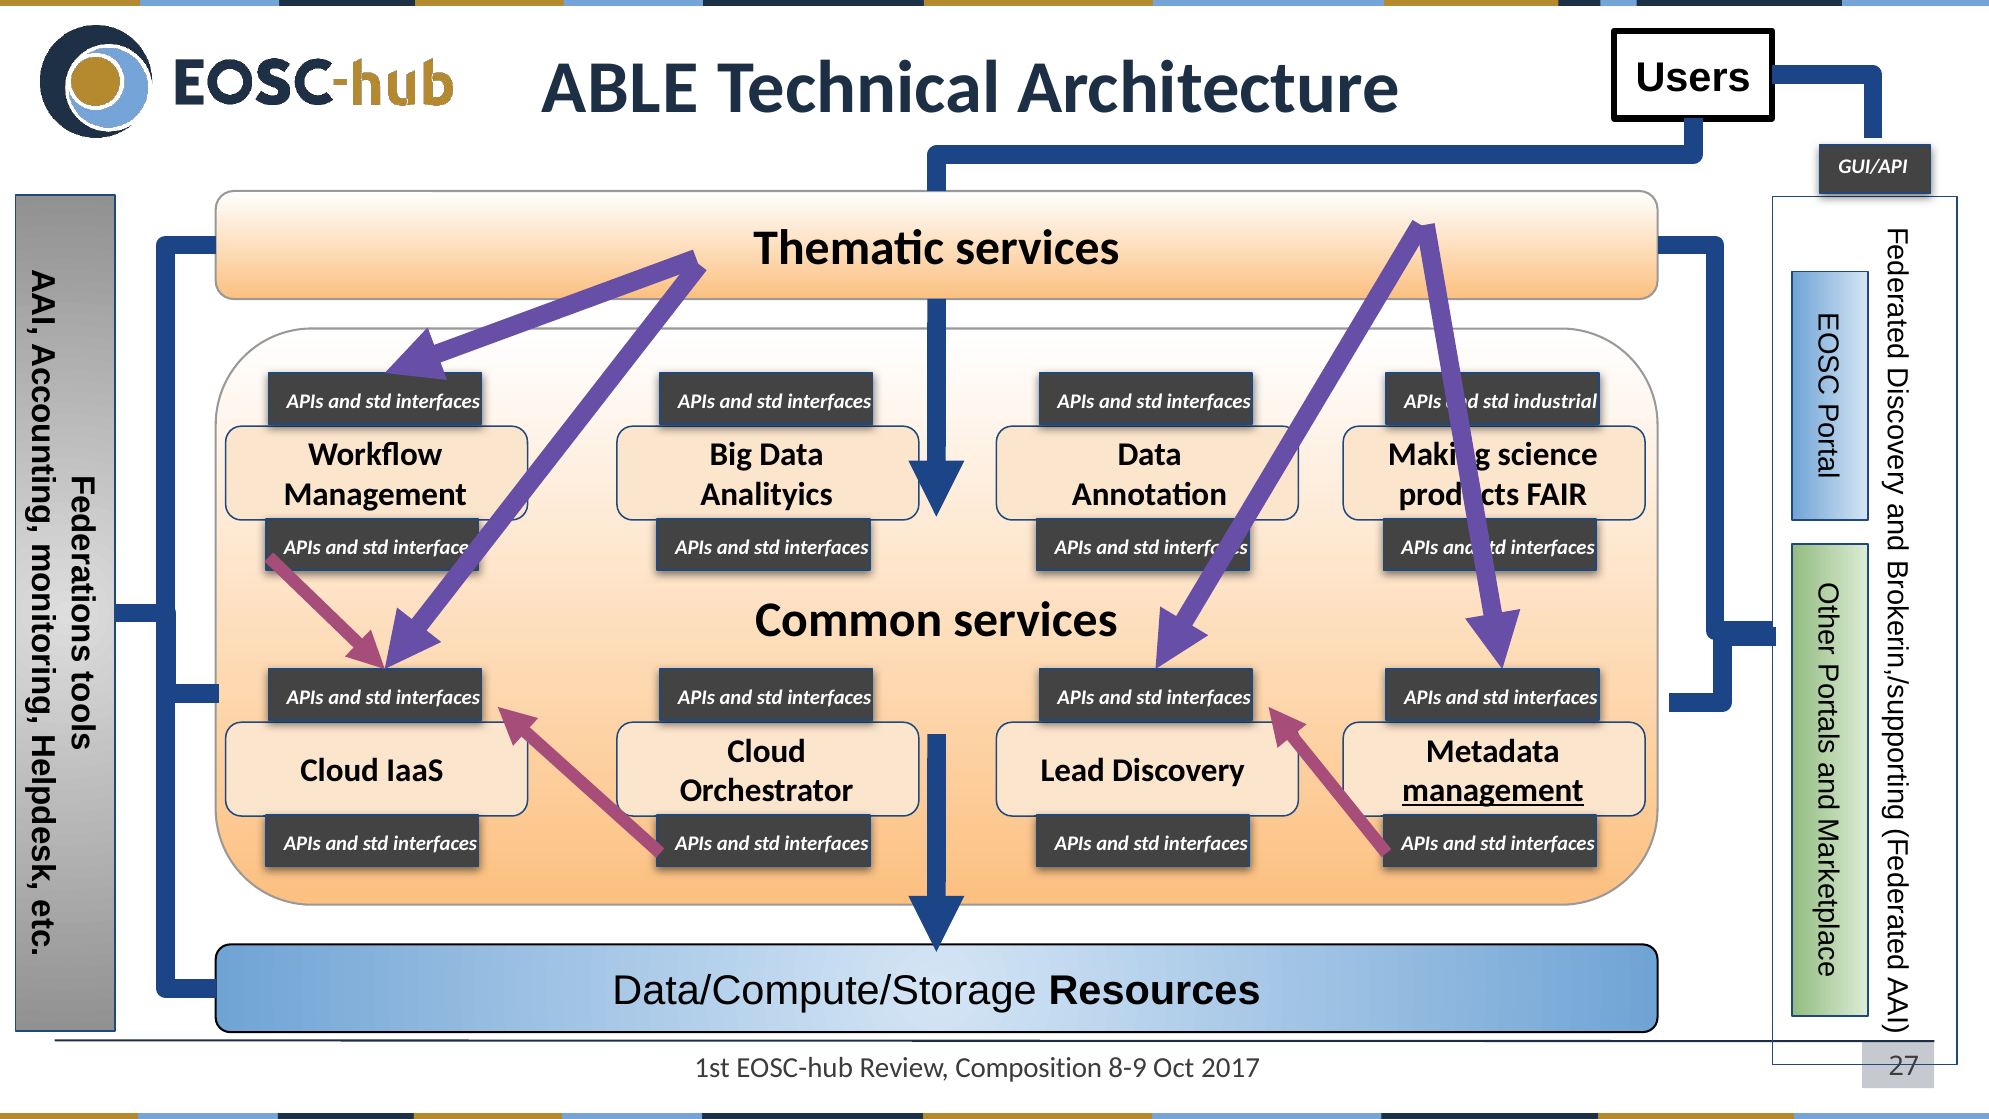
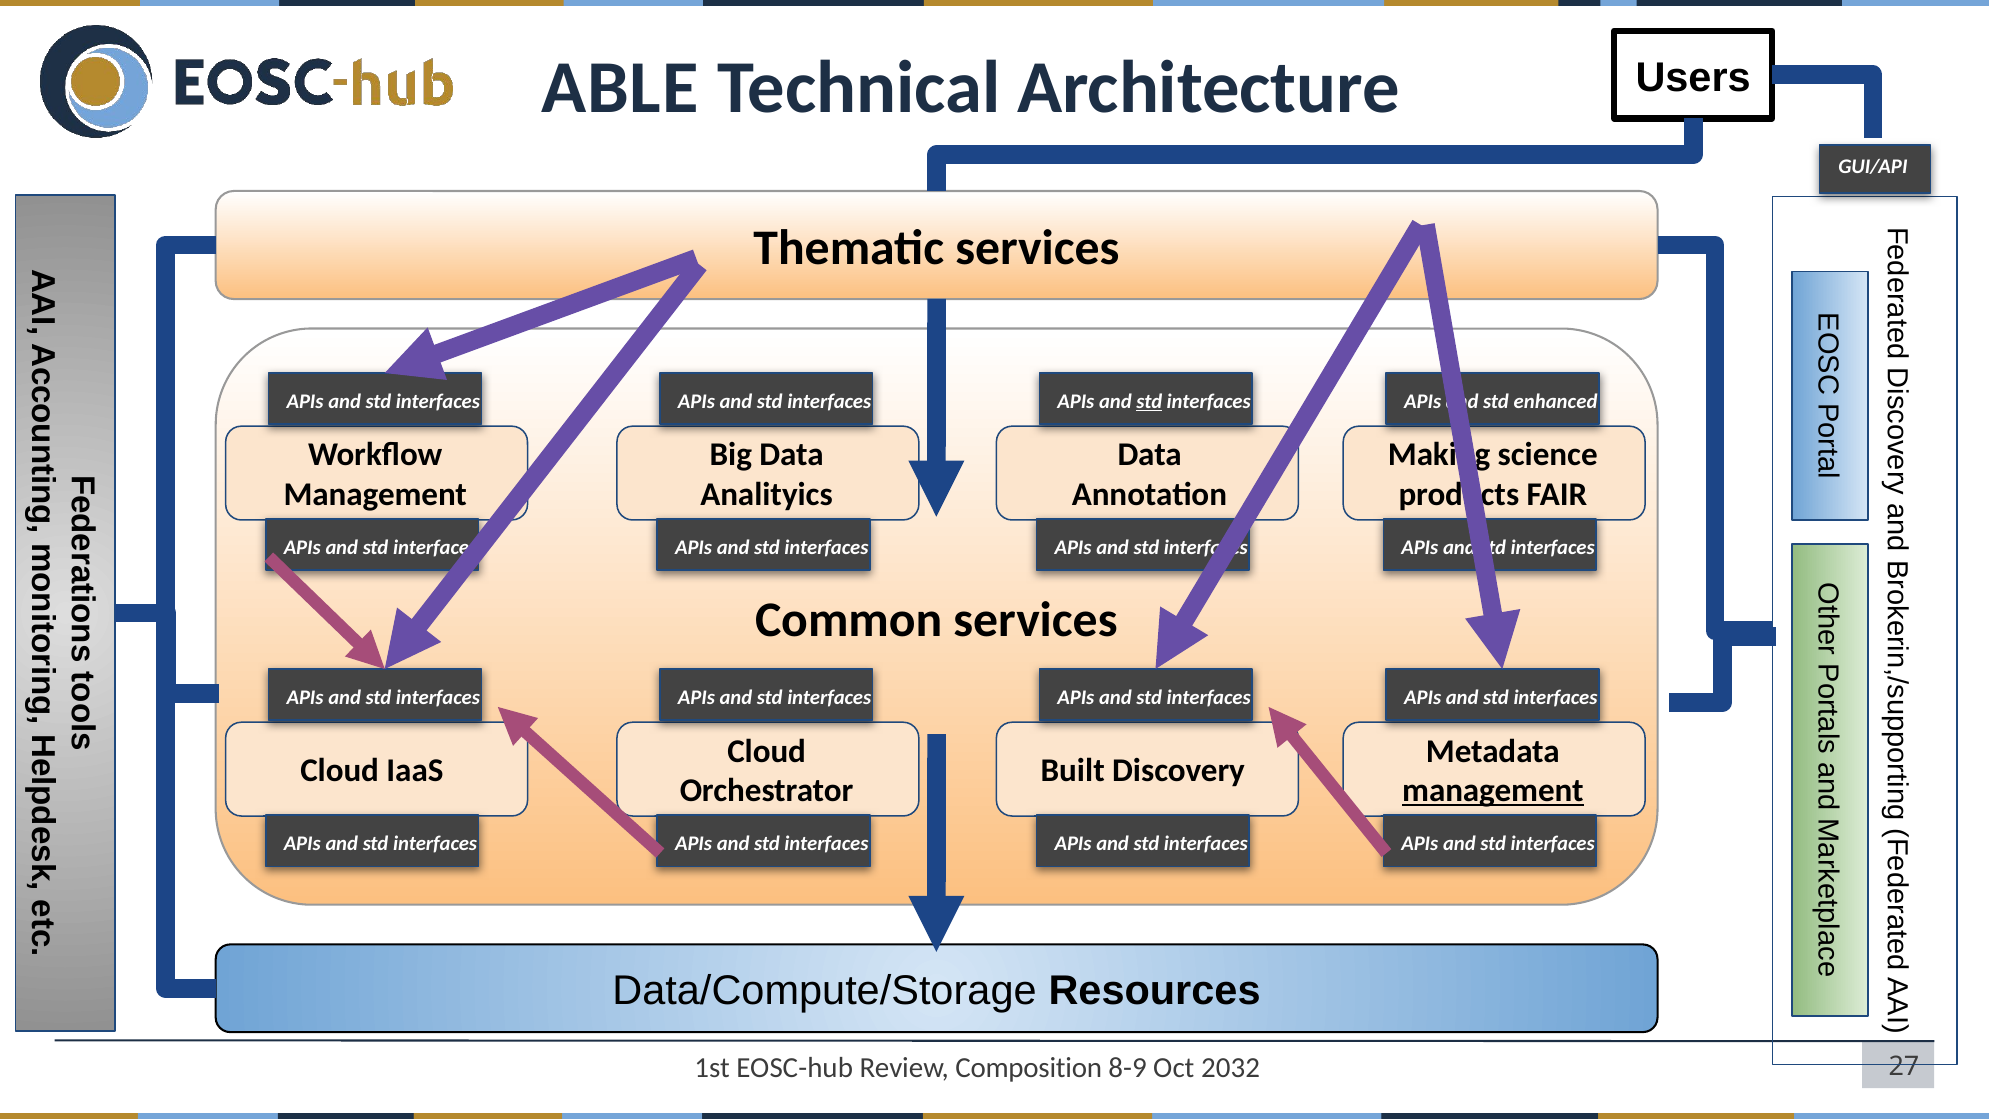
std at (1149, 402) underline: none -> present
industrial: industrial -> enhanced
Lead: Lead -> Built
2017: 2017 -> 2032
